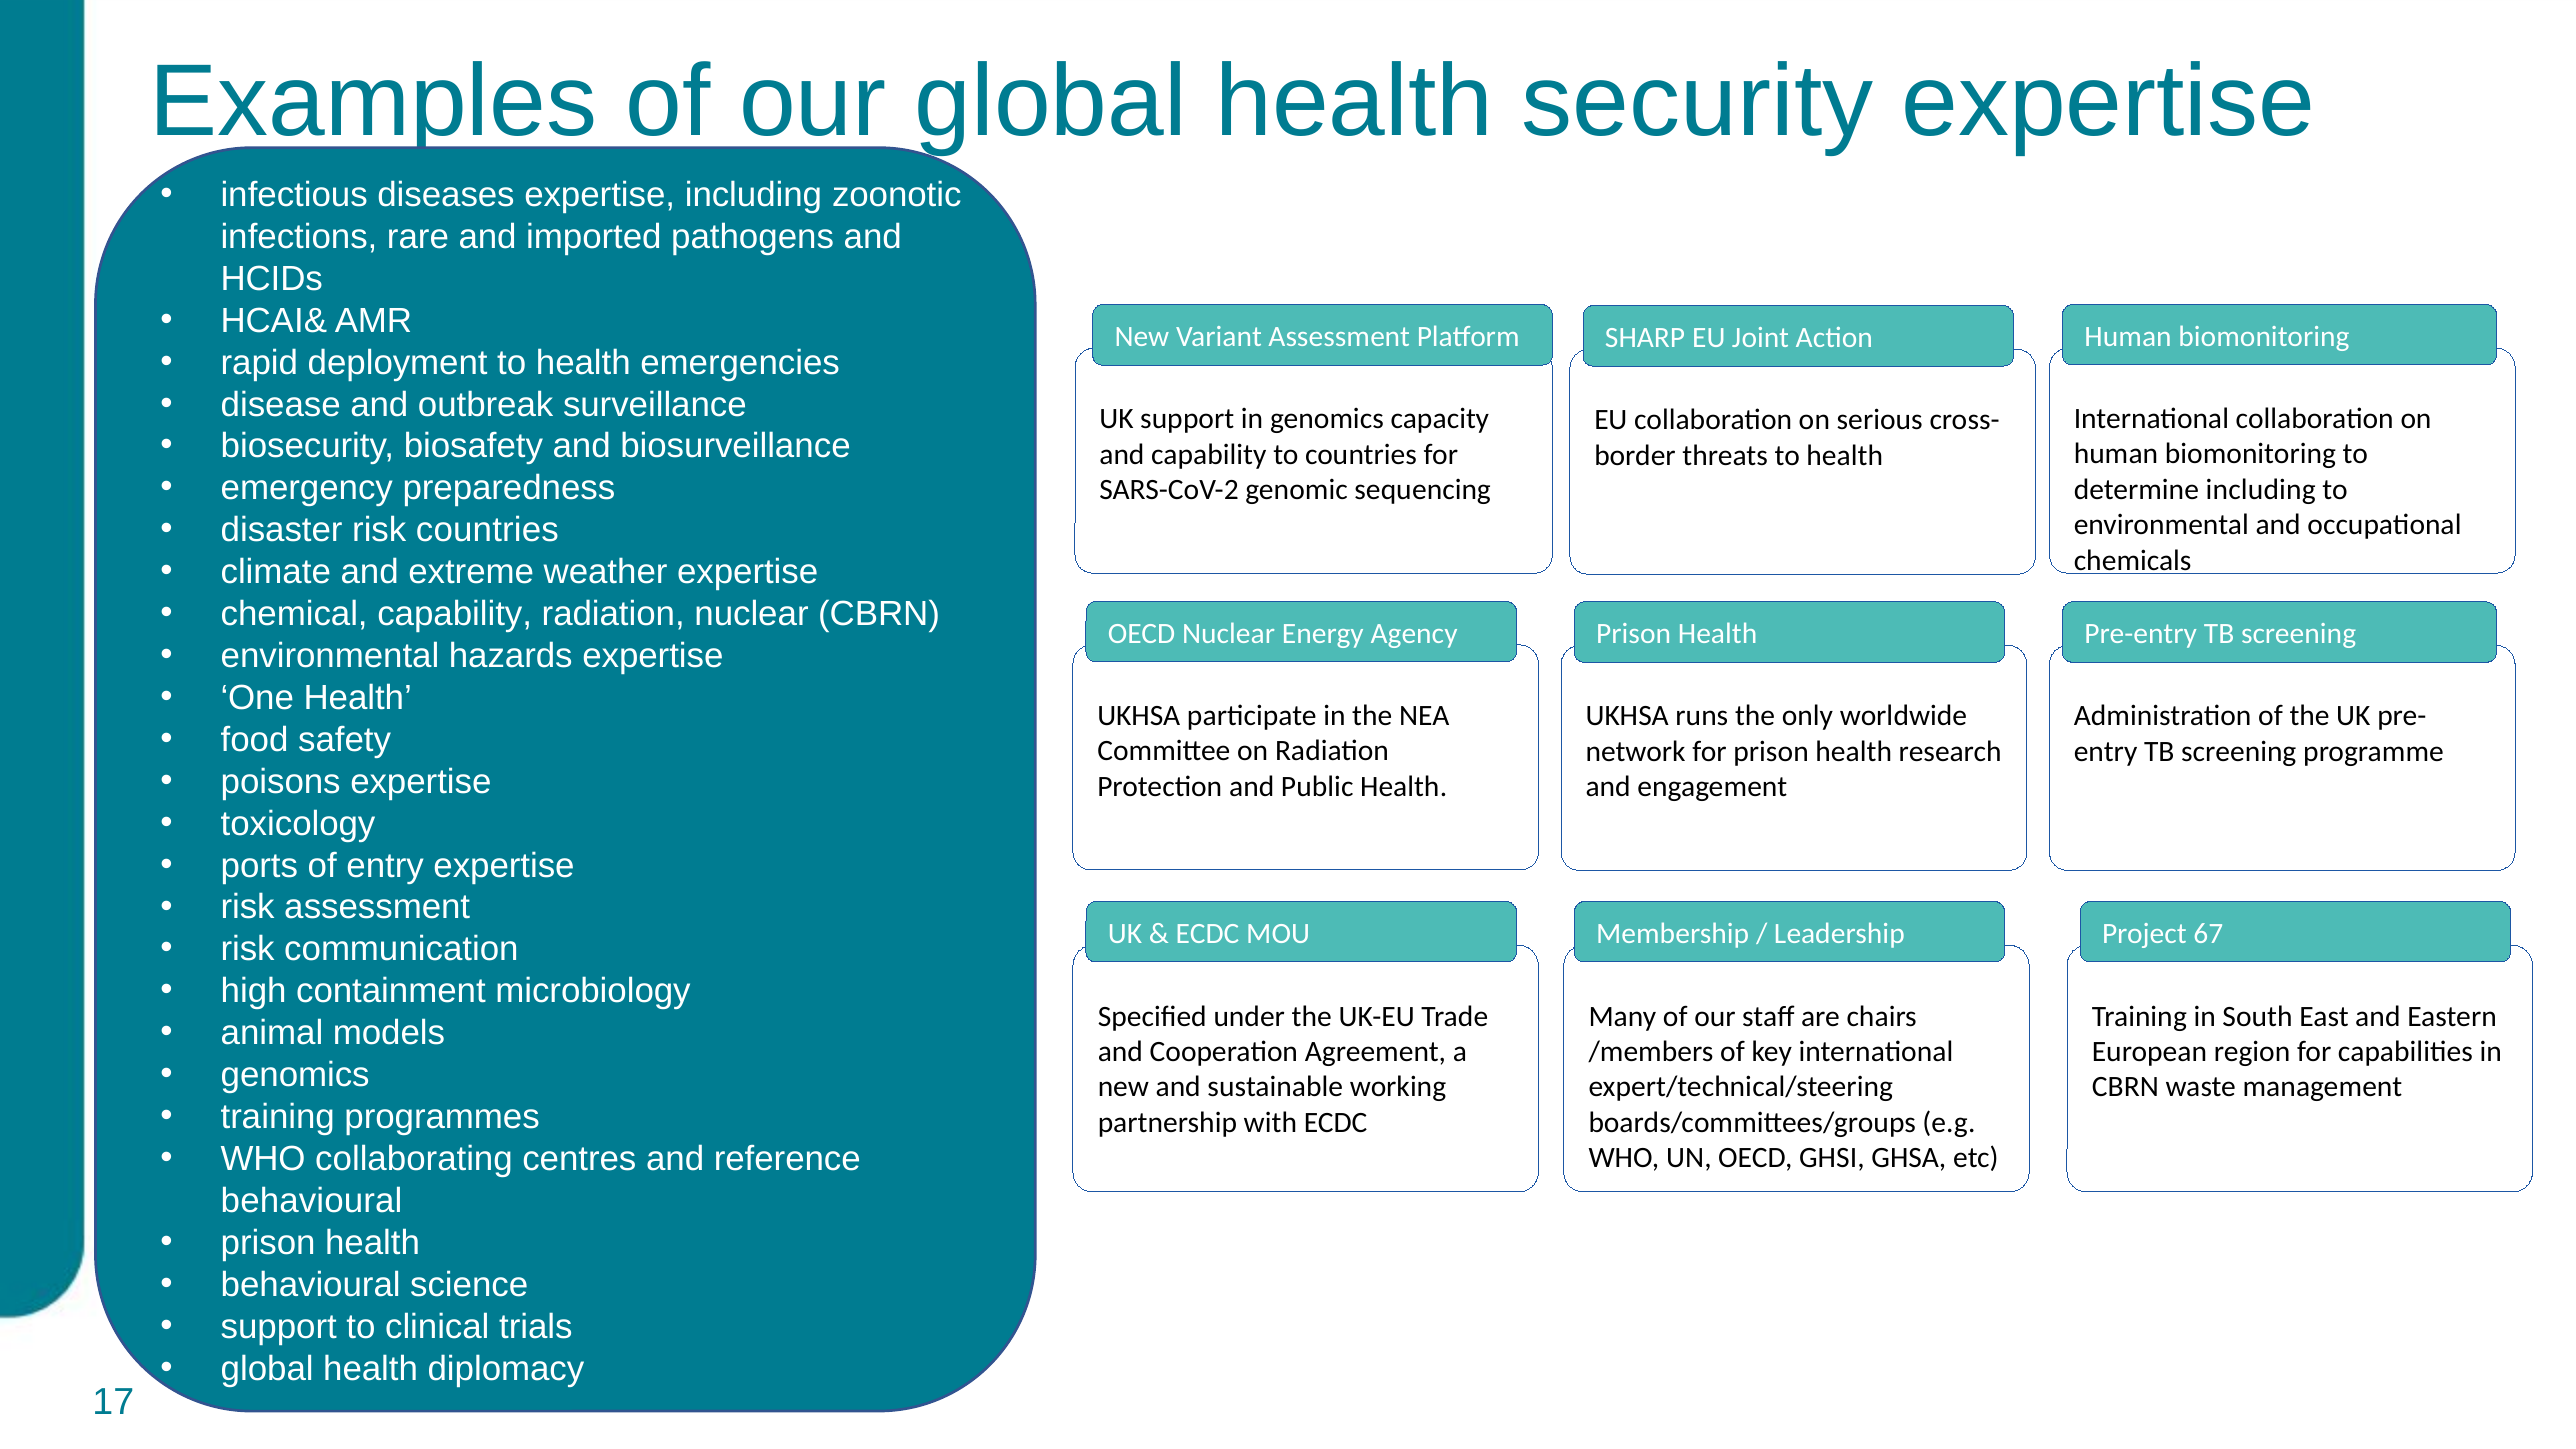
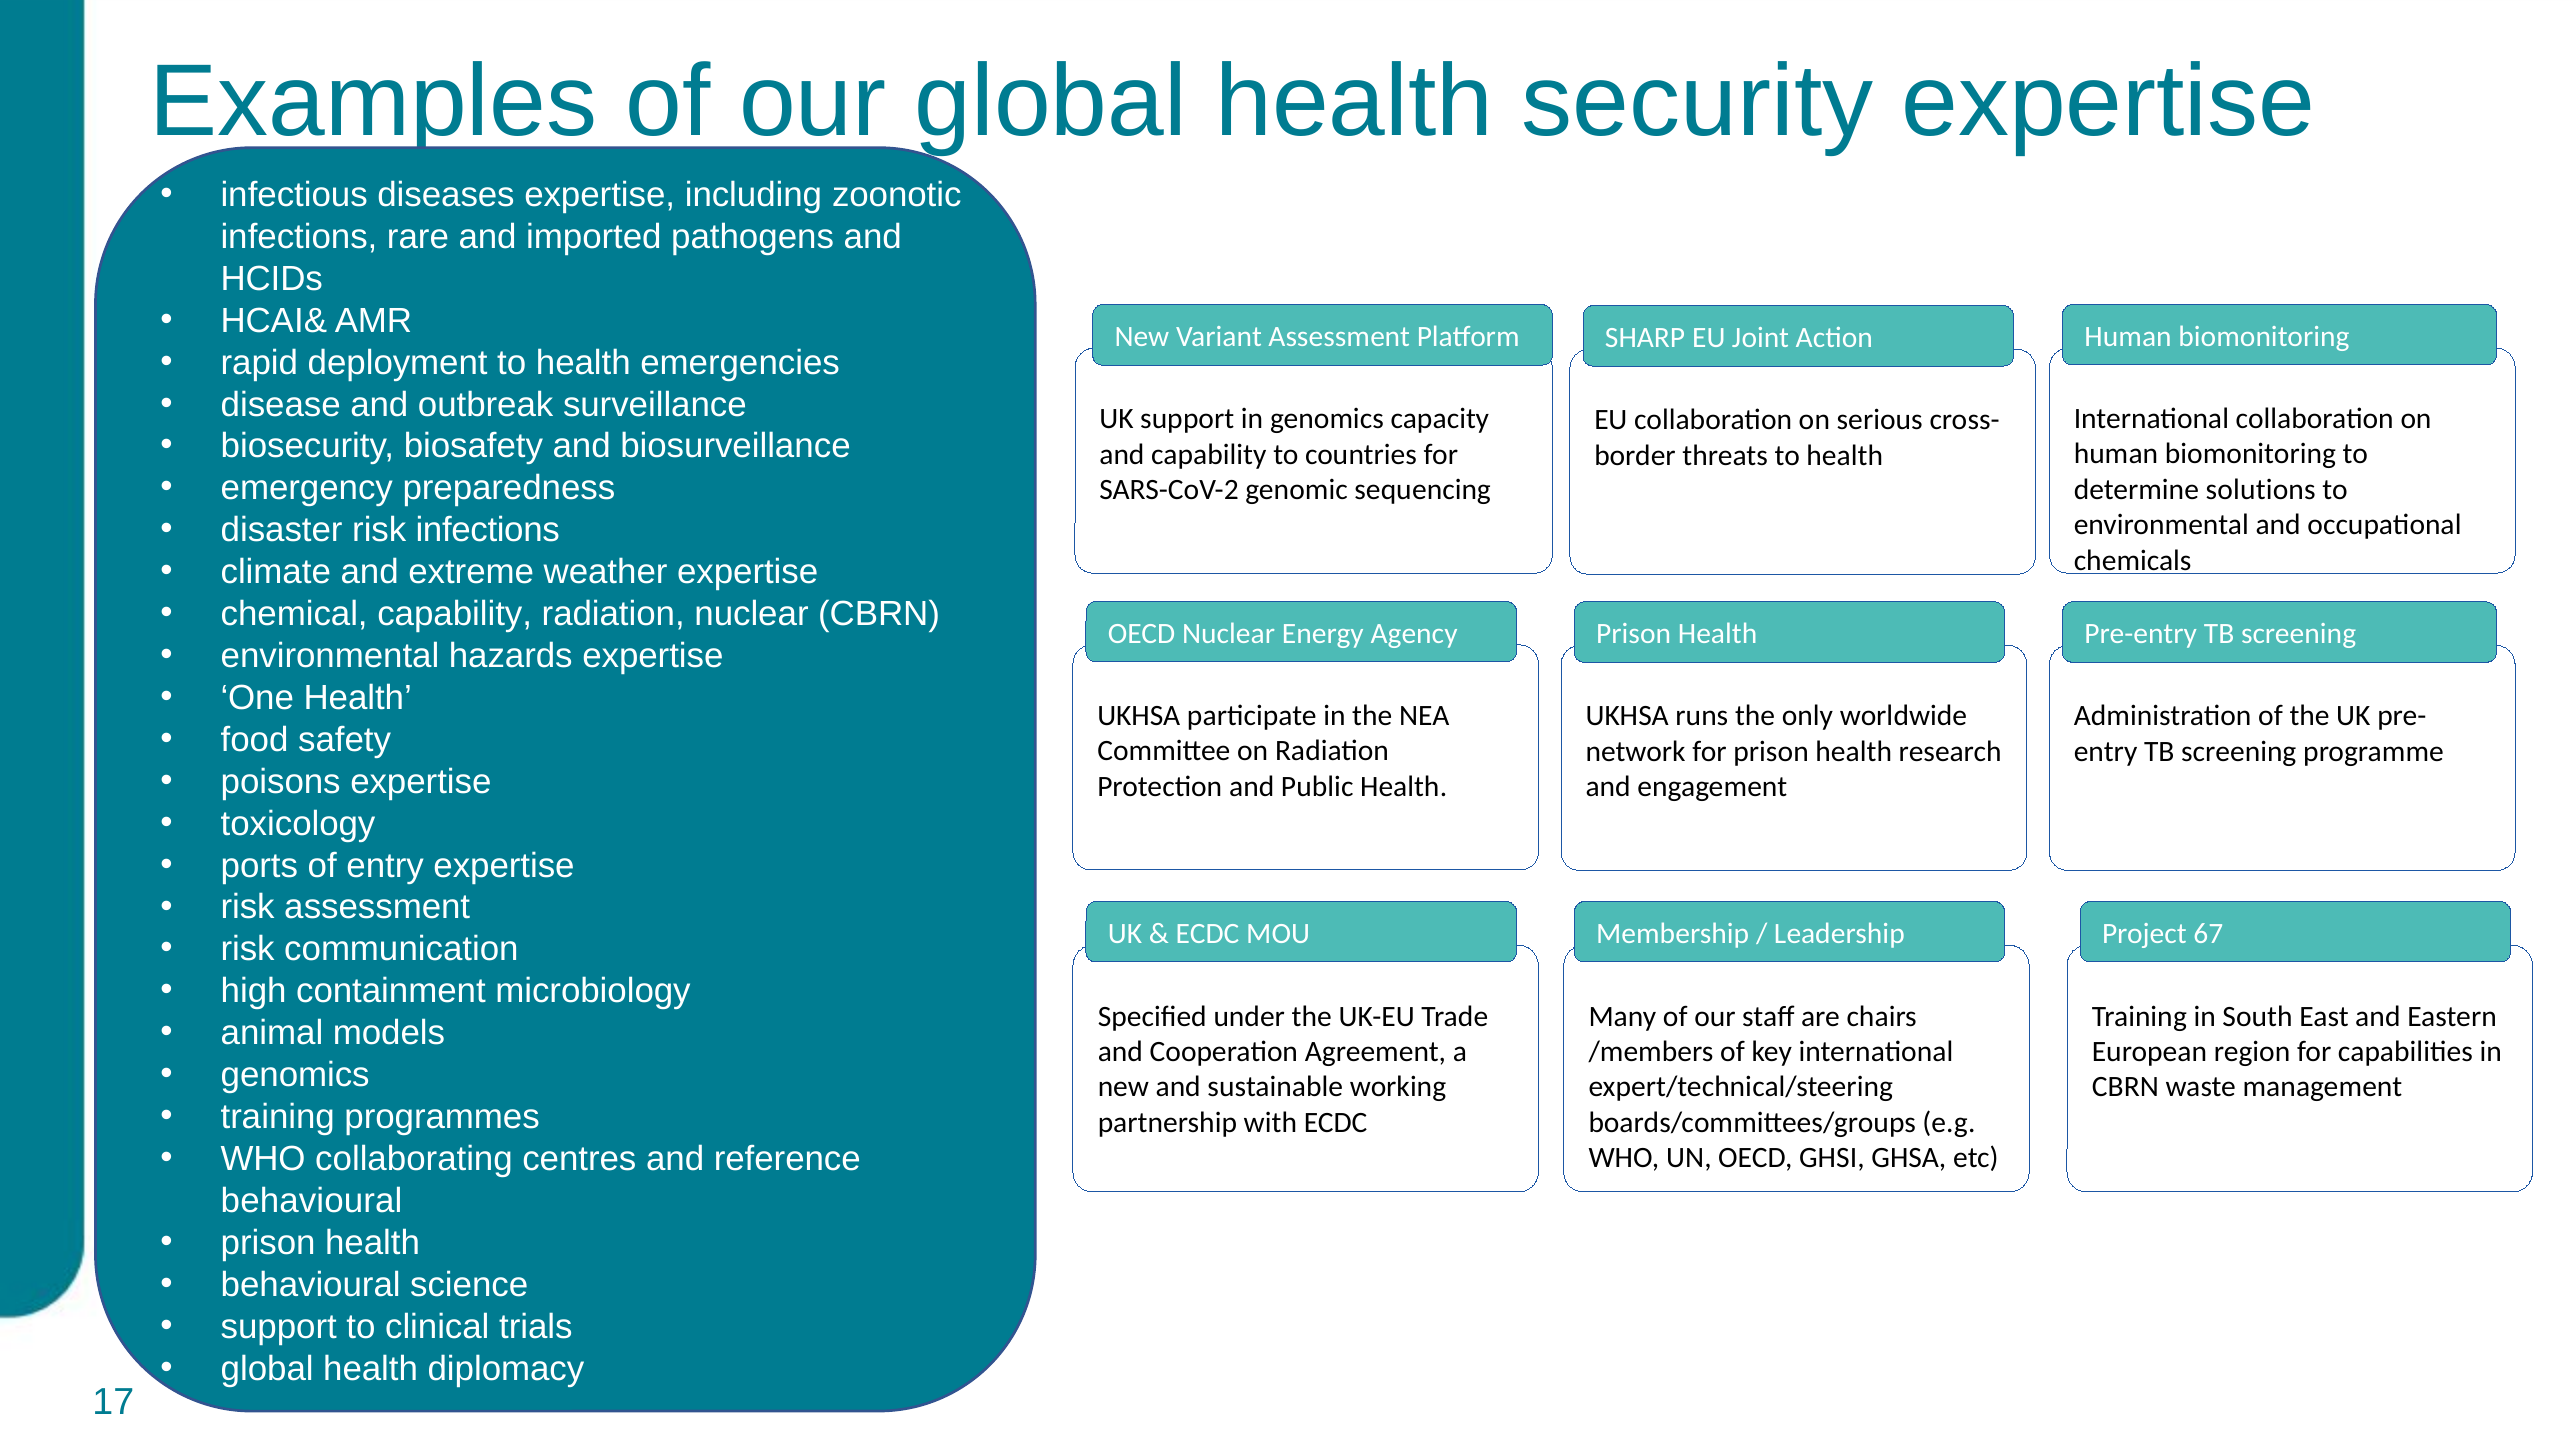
determine including: including -> solutions
risk countries: countries -> infections
